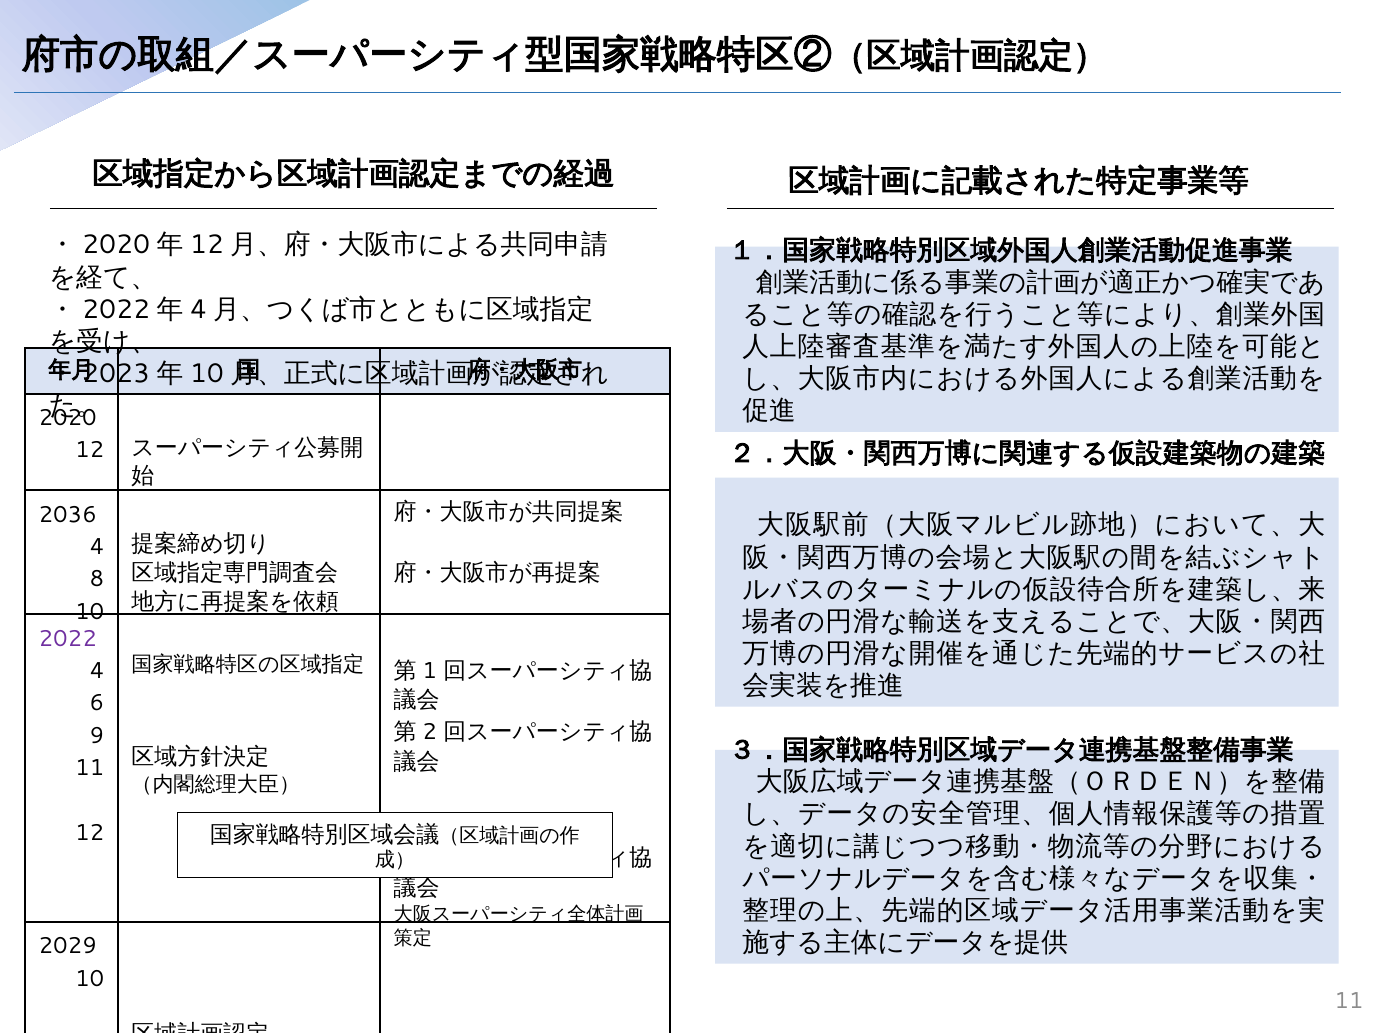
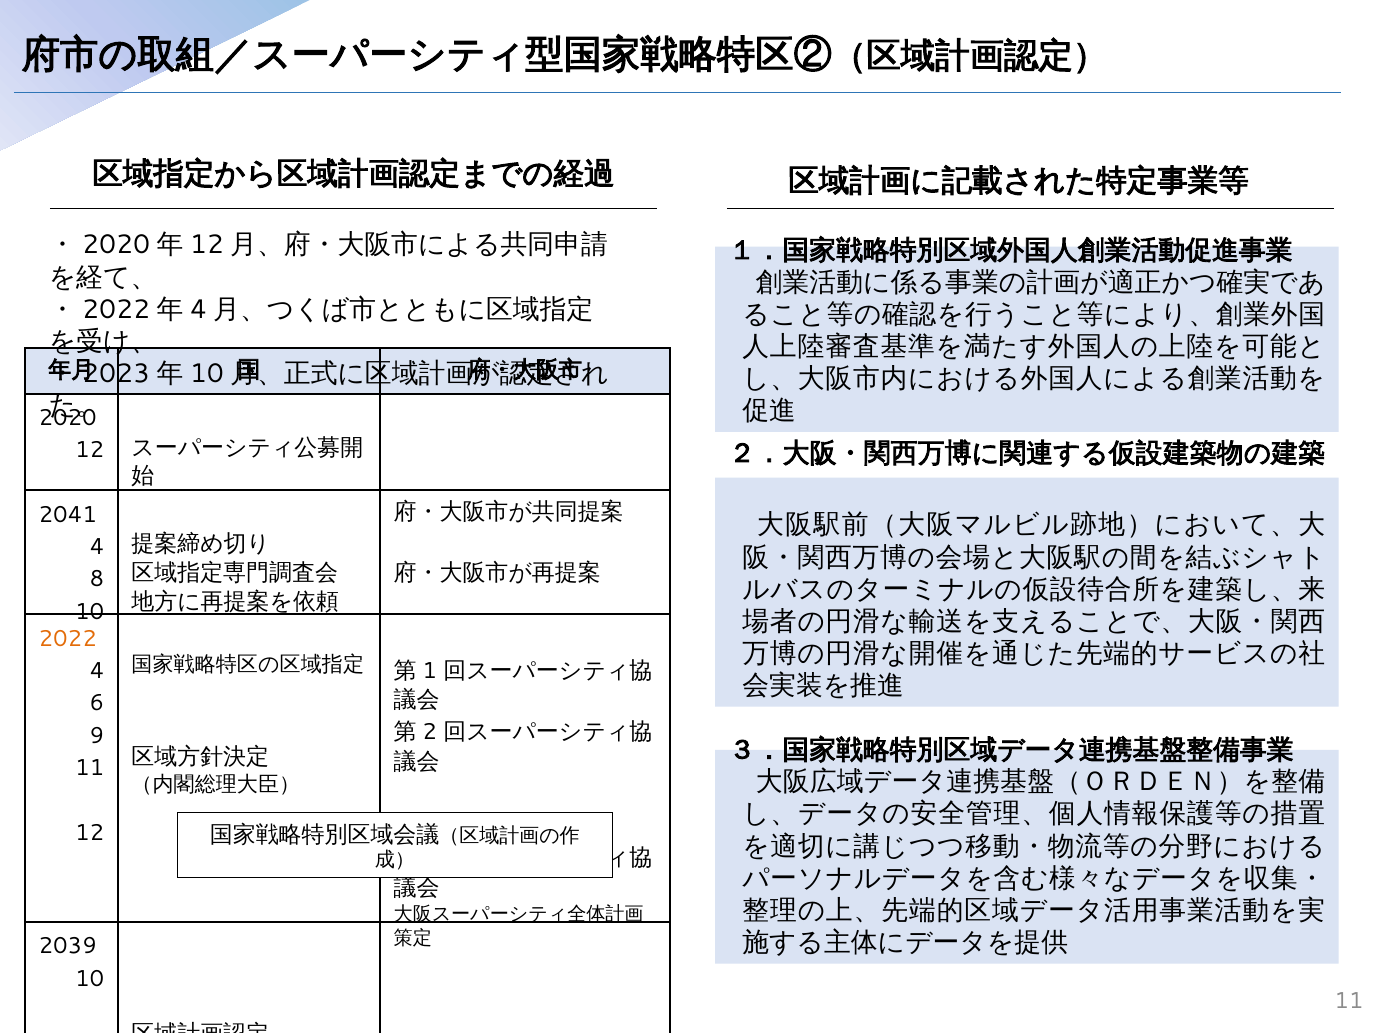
2036: 2036 -> 2041
2022 colour: purple -> orange
2029: 2029 -> 2039
